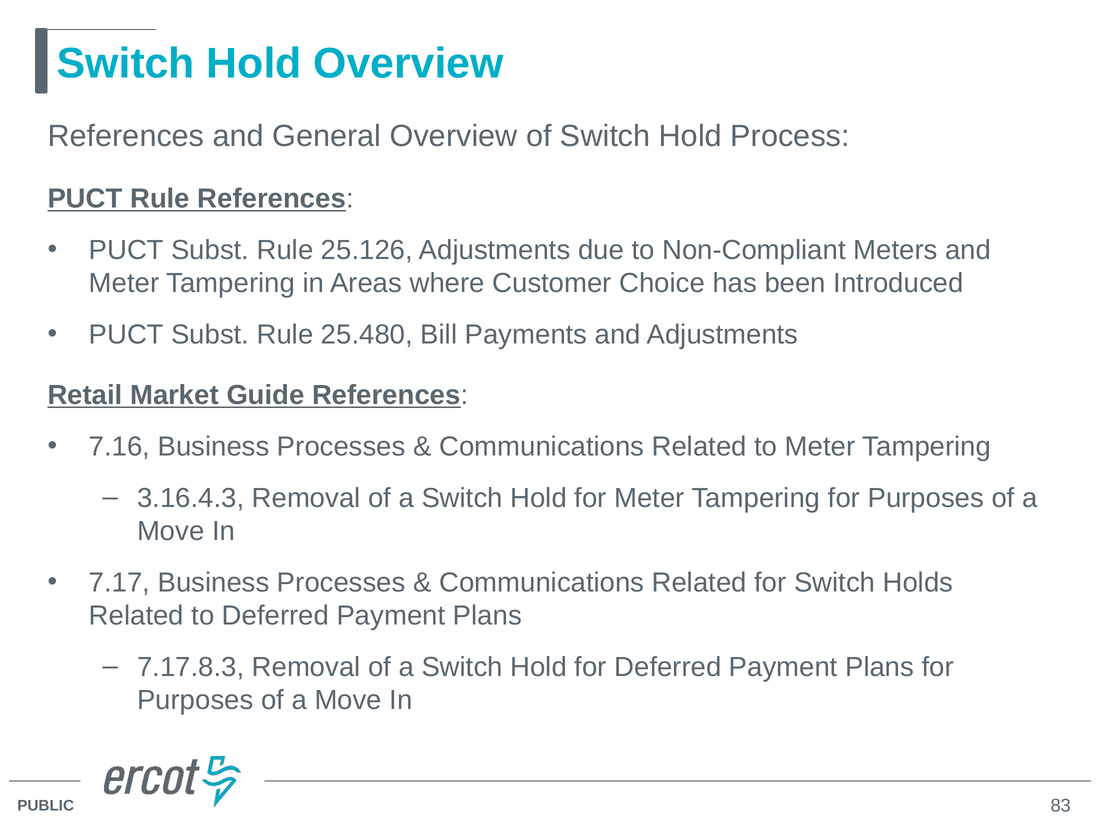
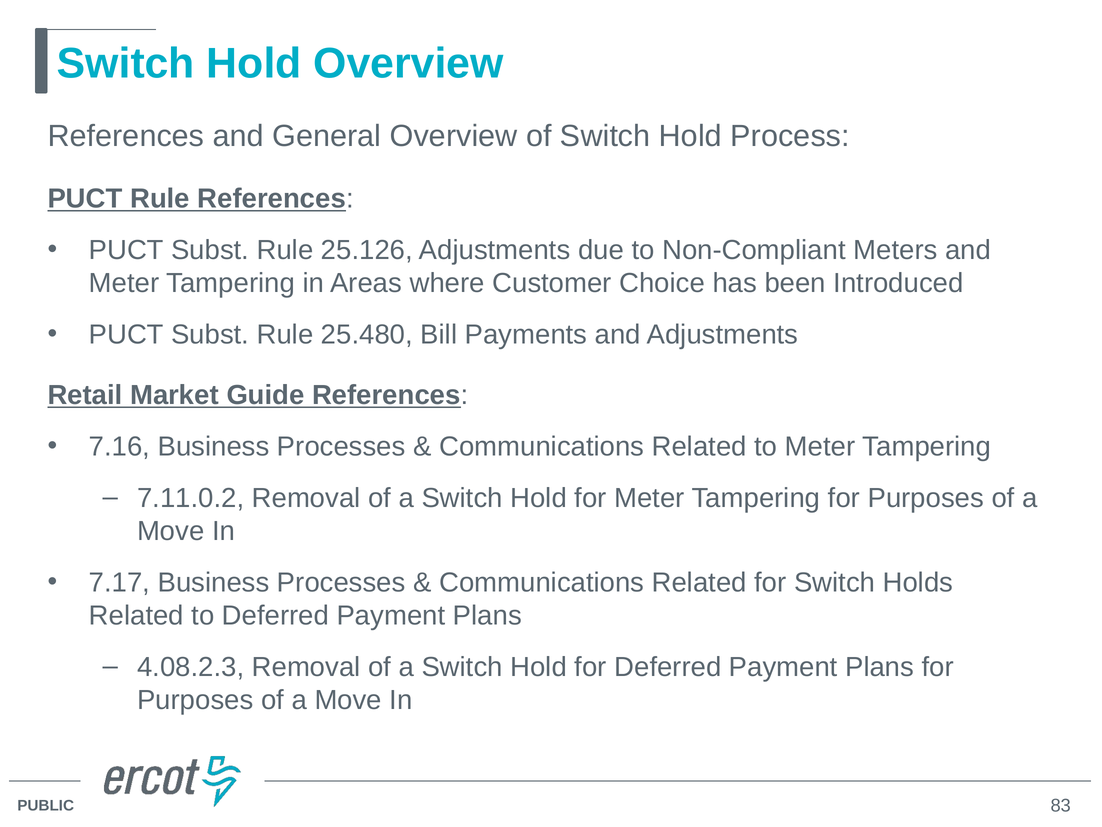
3.16.4.3: 3.16.4.3 -> 7.11.0.2
7.17.8.3: 7.17.8.3 -> 4.08.2.3
